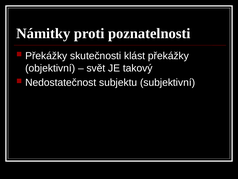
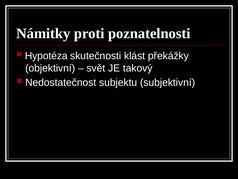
Překážky at (46, 56): Překážky -> Hypotéza
